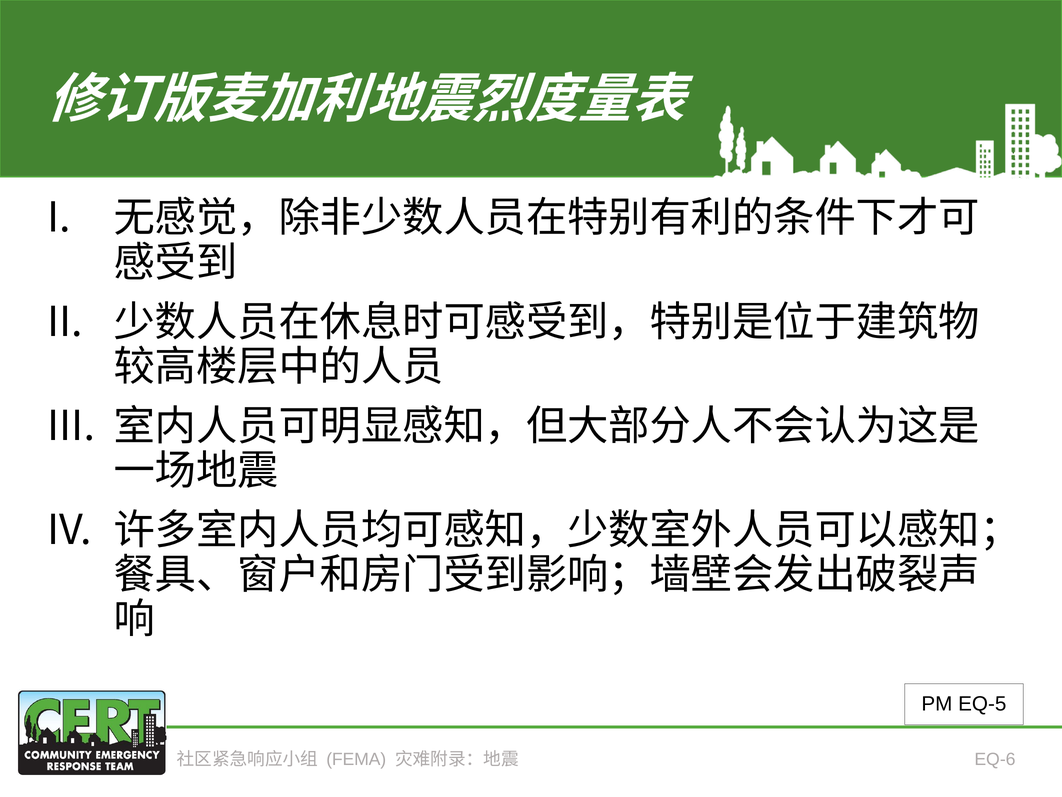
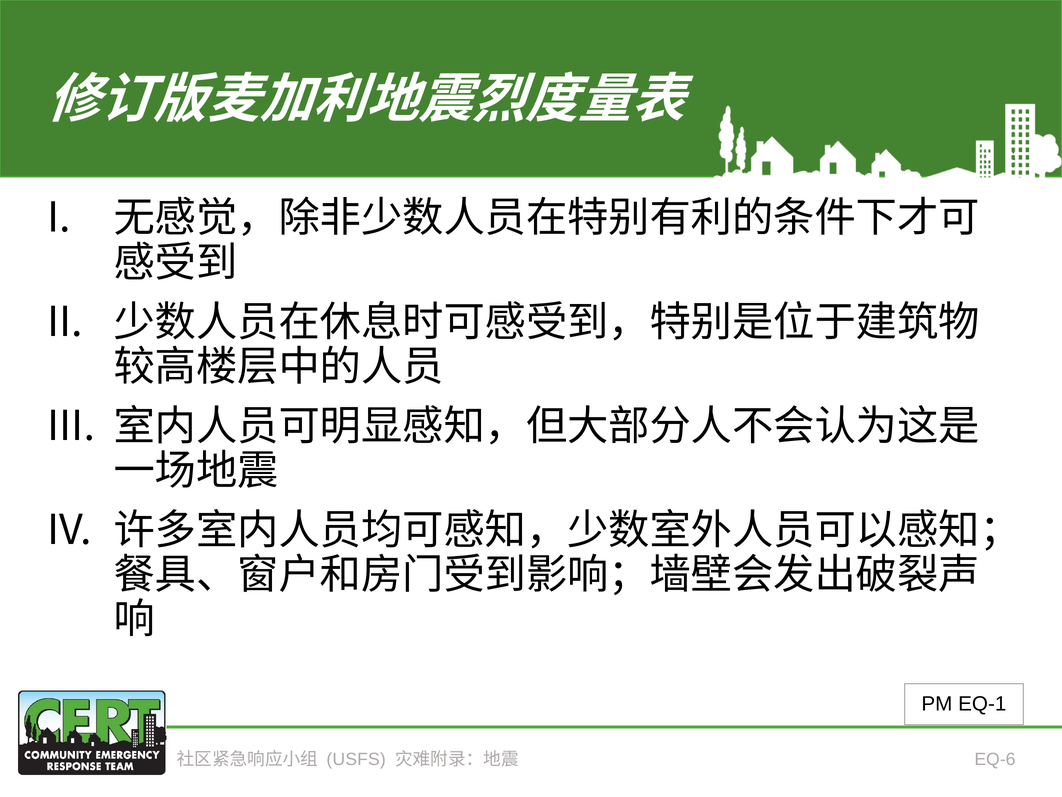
EQ-5: EQ-5 -> EQ-1
FEMA: FEMA -> USFS
